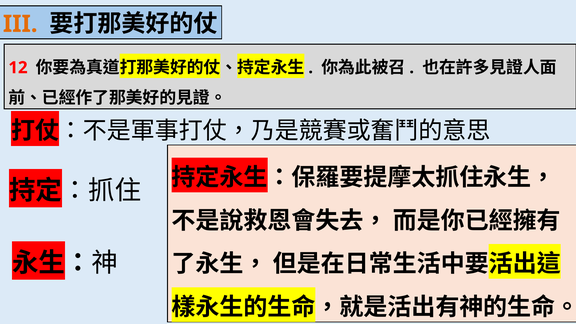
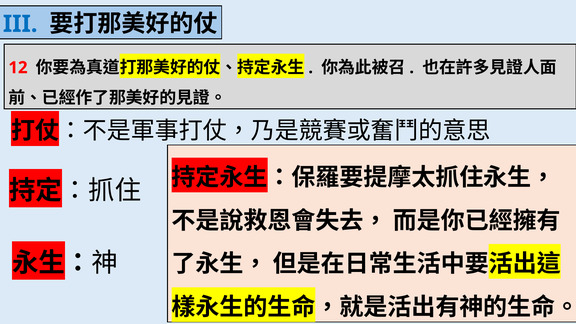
III colour: orange -> blue
